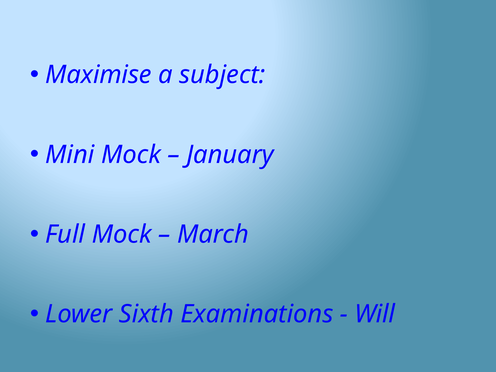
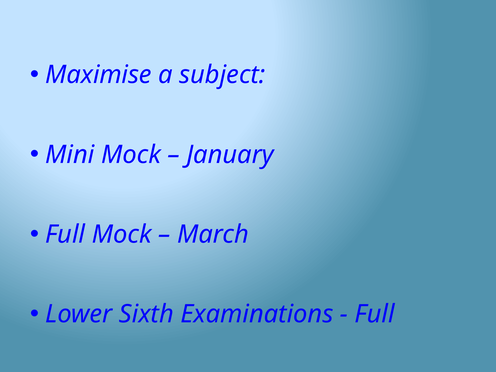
Will at (375, 314): Will -> Full
